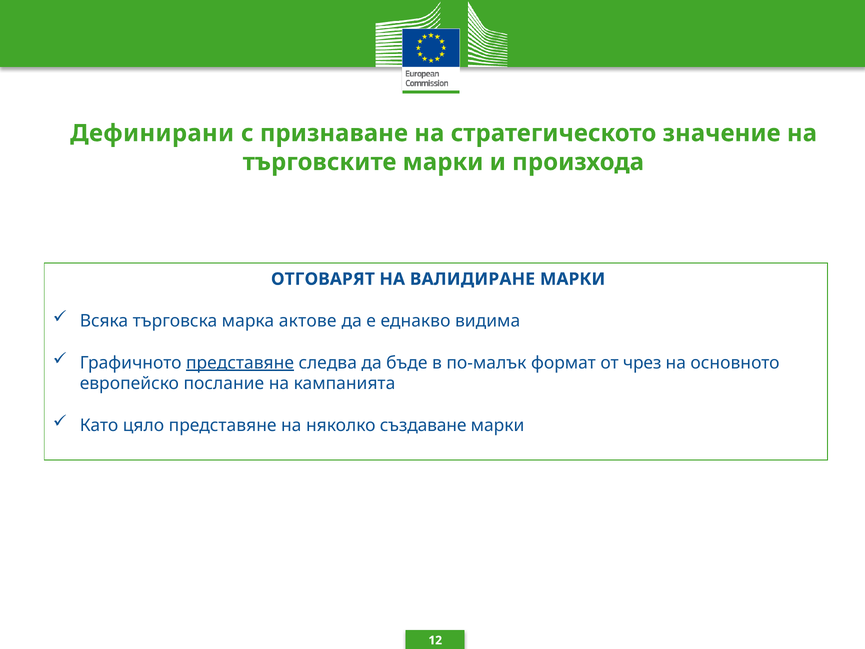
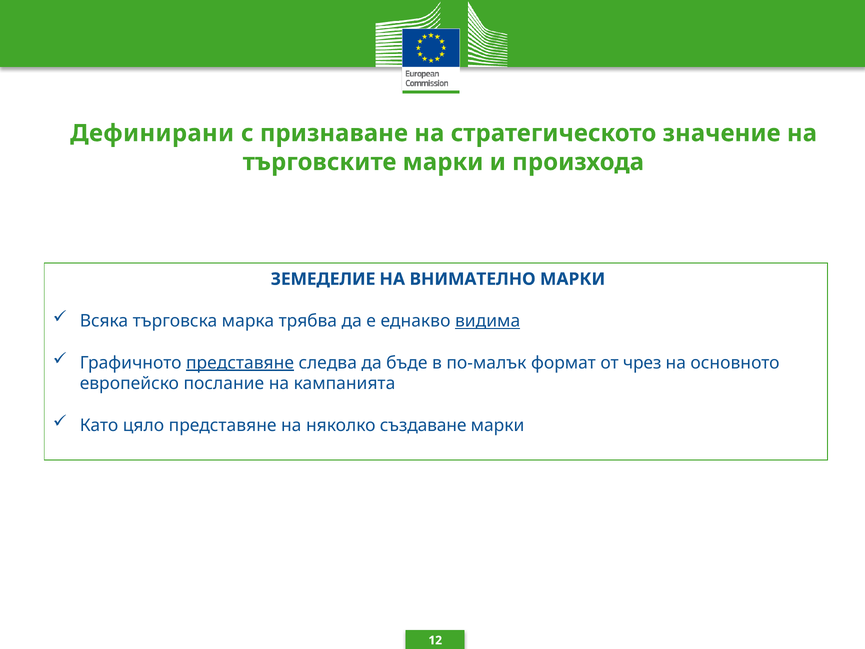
ОТГОВАРЯТ: ОТГОВАРЯТ -> ЗЕМЕДЕЛИЕ
ВАЛИДИРАНЕ: ВАЛИДИРАНЕ -> ВНИМАТЕЛНО
актове: актове -> трябва
видима underline: none -> present
